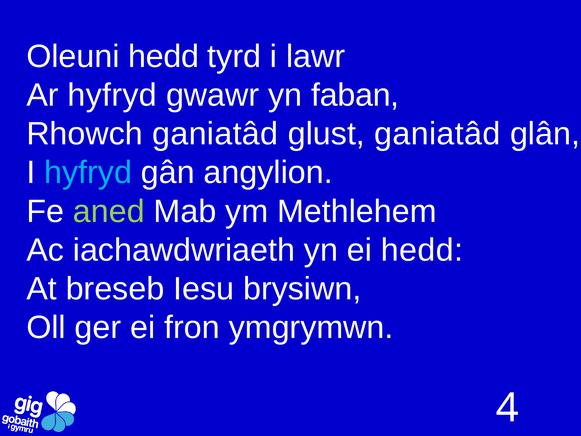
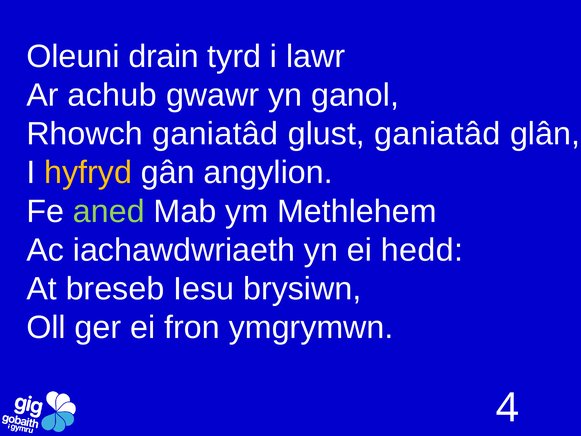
Oleuni hedd: hedd -> drain
Ar hyfryd: hyfryd -> achub
faban: faban -> ganol
hyfryd at (88, 173) colour: light blue -> yellow
